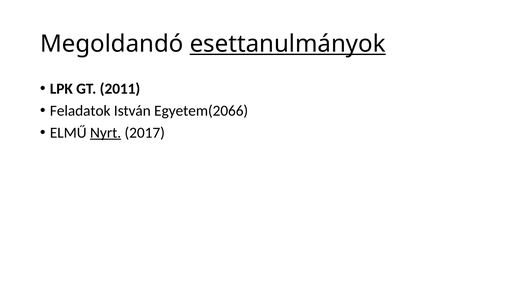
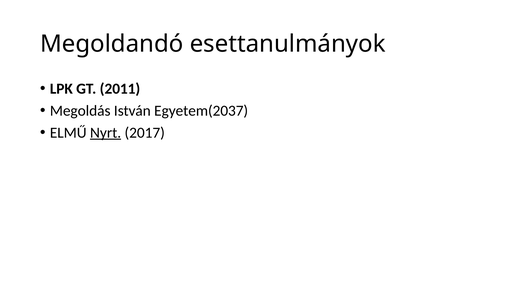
esettanulmányok underline: present -> none
Feladatok: Feladatok -> Megoldás
Egyetem(2066: Egyetem(2066 -> Egyetem(2037
